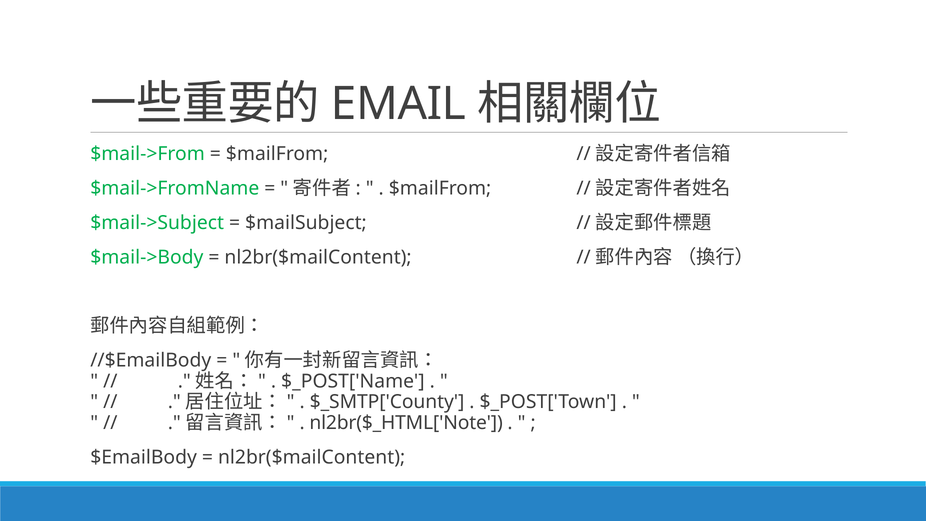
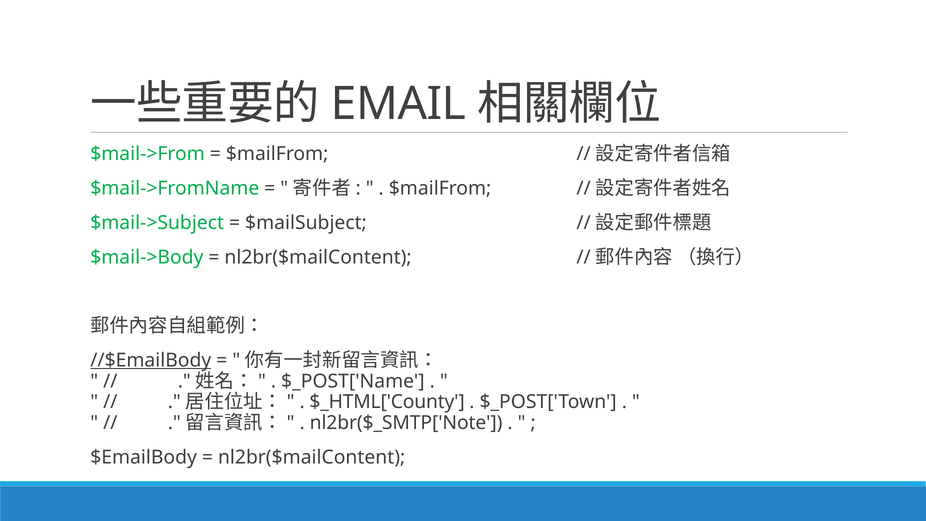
//$EmailBody underline: none -> present
$_SMTP['County: $_SMTP['County -> $_HTML['County
nl2br($_HTML['Note: nl2br($_HTML['Note -> nl2br($_SMTP['Note
